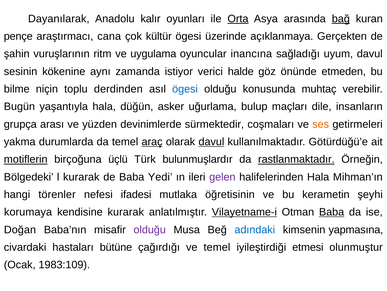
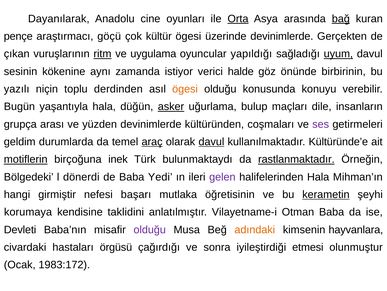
kalır: kalır -> cine
cana: cana -> göçü
üzerinde açıklanmaya: açıklanmaya -> devinimlerde
şahin: şahin -> çıkan
ritm underline: none -> present
inancına: inancına -> yapıldığı
uyum underline: none -> present
etmeden: etmeden -> birbirinin
bilme: bilme -> yazılı
ögesi at (185, 89) colour: blue -> orange
muhtaç: muhtaç -> konuyu
asker underline: none -> present
sürmektedir: sürmektedir -> kültüründen
ses colour: orange -> purple
yakma: yakma -> geldim
Götürdüğü’e: Götürdüğü’e -> Kültüründe’e
üçlü: üçlü -> inek
bulunmuşlardır: bulunmuşlardır -> bulunmaktaydı
l kurarak: kurarak -> dönerdi
törenler: törenler -> girmiştir
ifadesi: ifadesi -> başarı
kerametin underline: none -> present
kendisine kurarak: kurarak -> taklidini
Vilayetname-i underline: present -> none
Baba at (332, 212) underline: present -> none
Doğan: Doğan -> Devleti
adındaki colour: blue -> orange
yapmasına: yapmasına -> hayvanlara
bütüne: bütüne -> örgüsü
ve temel: temel -> sonra
1983:109: 1983:109 -> 1983:172
